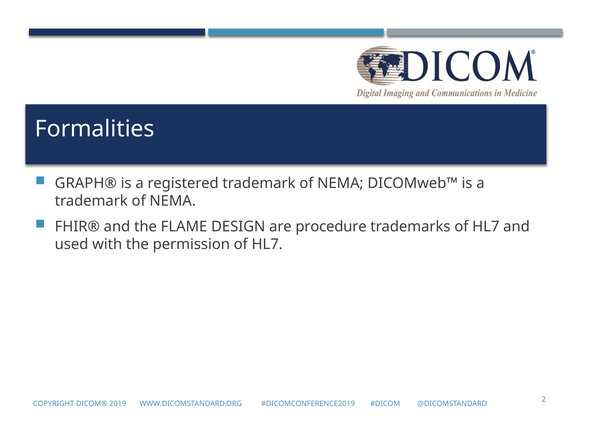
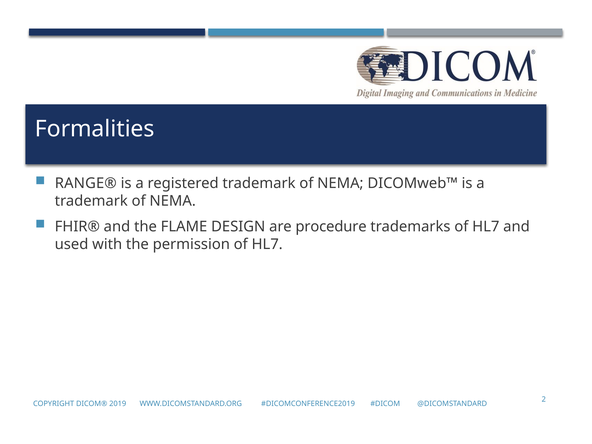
GRAPH®: GRAPH® -> RANGE®
